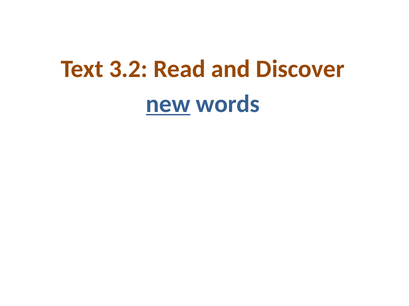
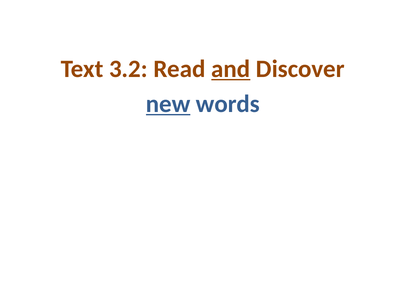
and underline: none -> present
